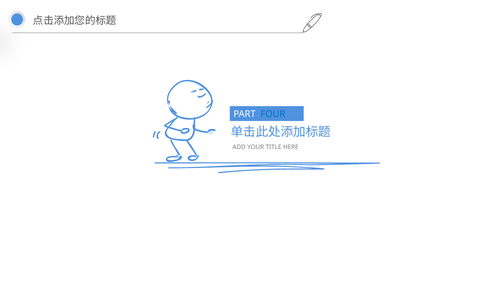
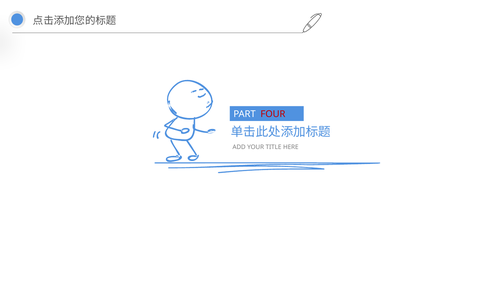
FOUR colour: blue -> red
